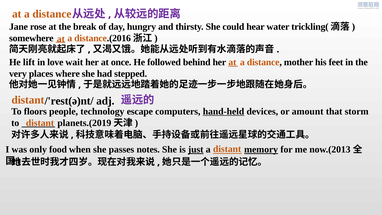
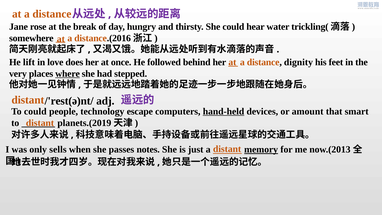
wait: wait -> does
mother: mother -> dignity
where underline: none -> present
To floors: floors -> could
storm: storm -> smart
food: food -> sells
just underline: present -> none
